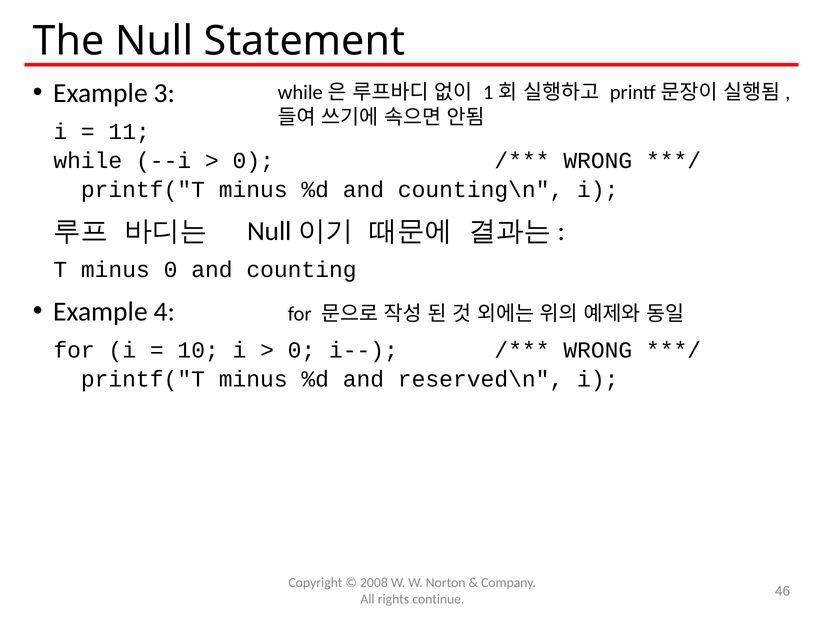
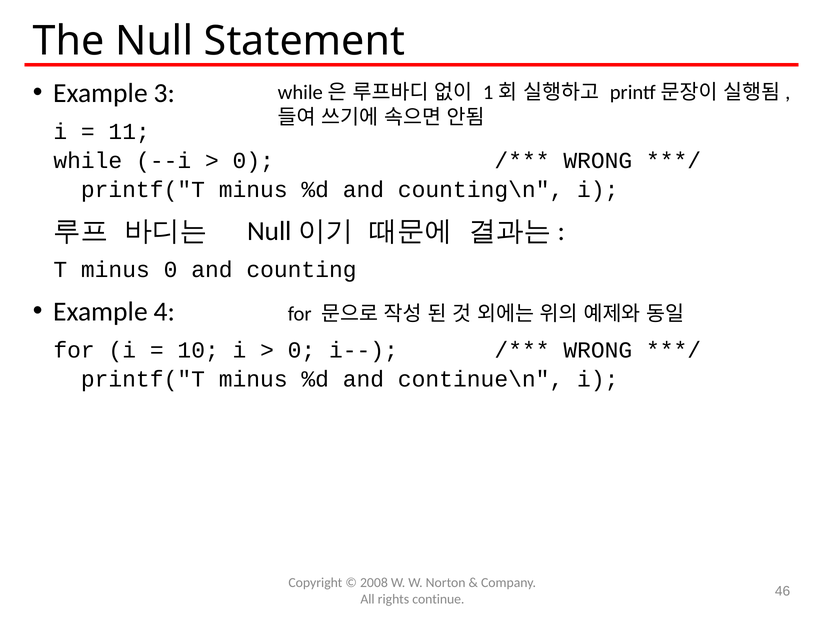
reserved\n: reserved\n -> continue\n
